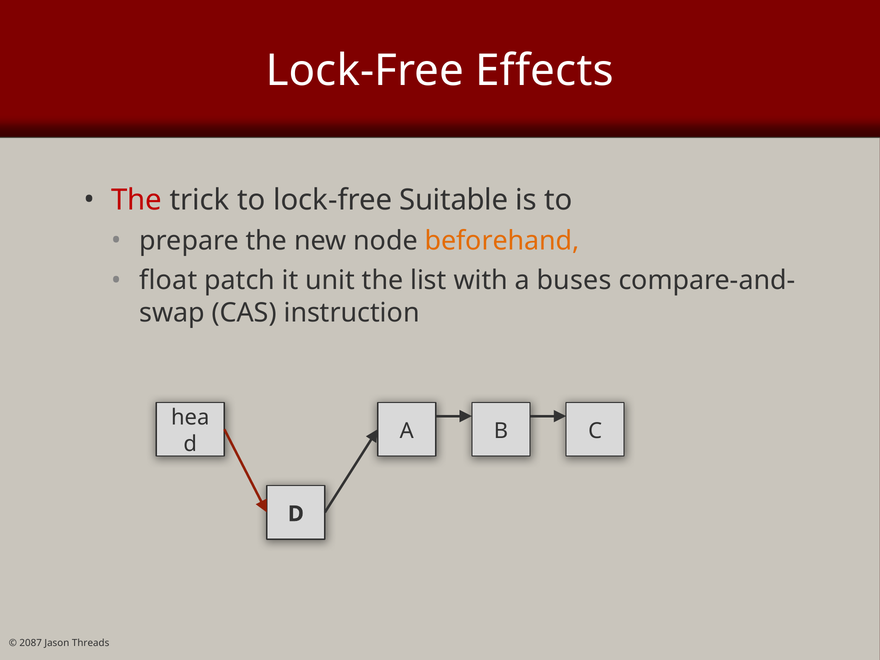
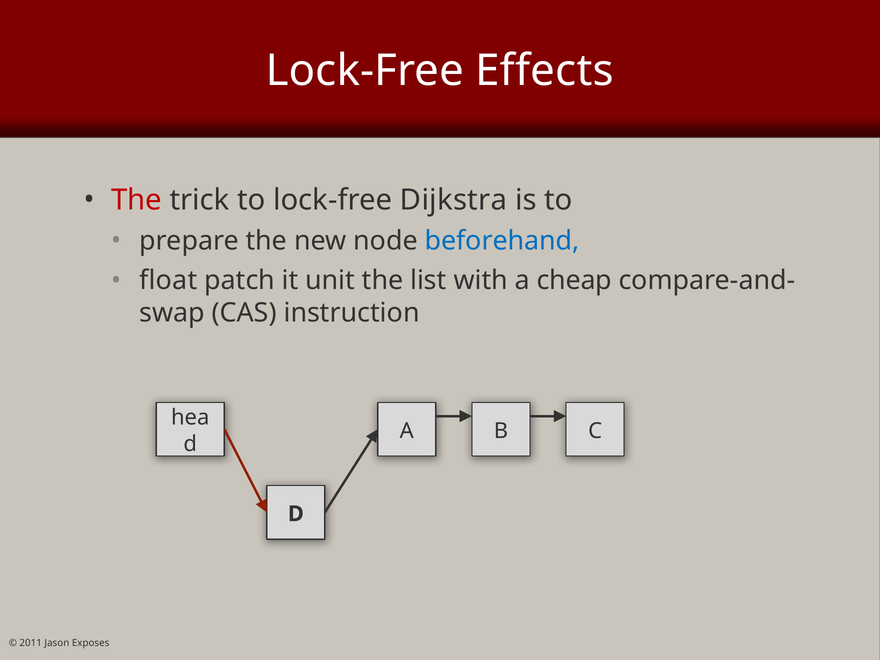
Suitable: Suitable -> Dijkstra
beforehand colour: orange -> blue
buses: buses -> cheap
2087: 2087 -> 2011
Threads: Threads -> Exposes
